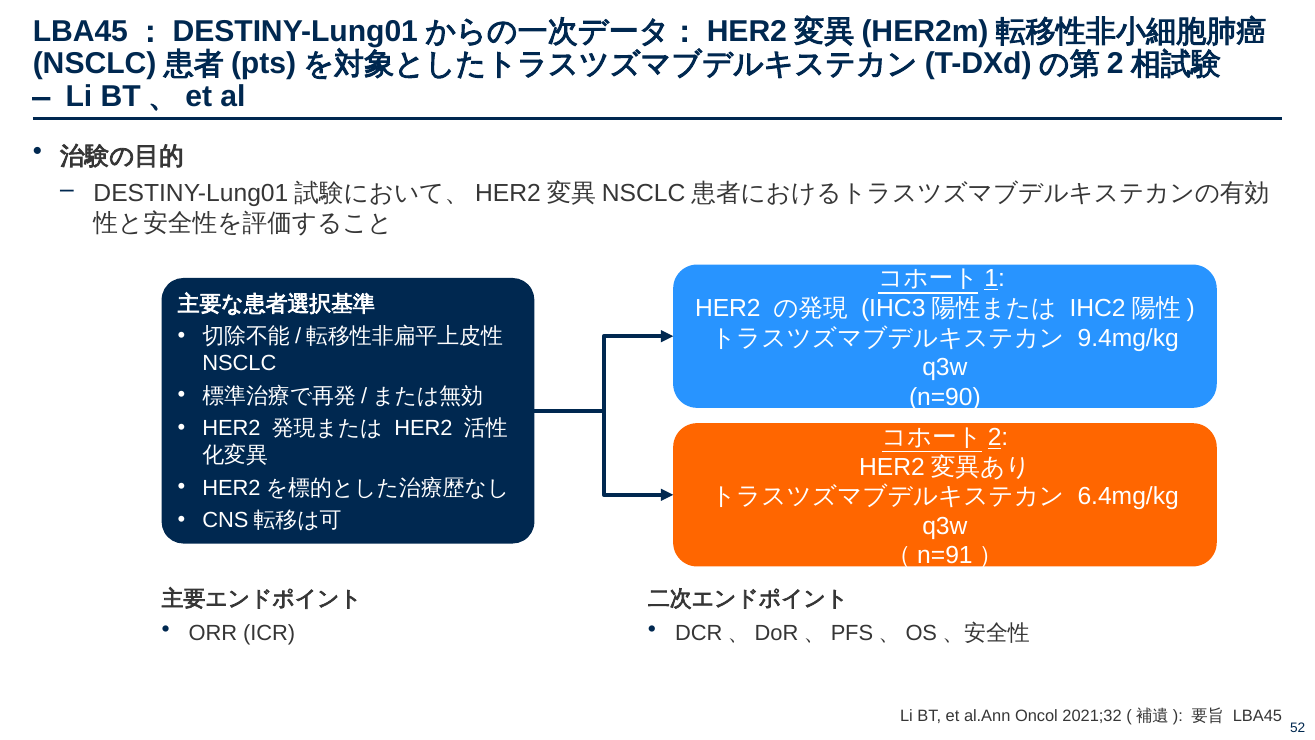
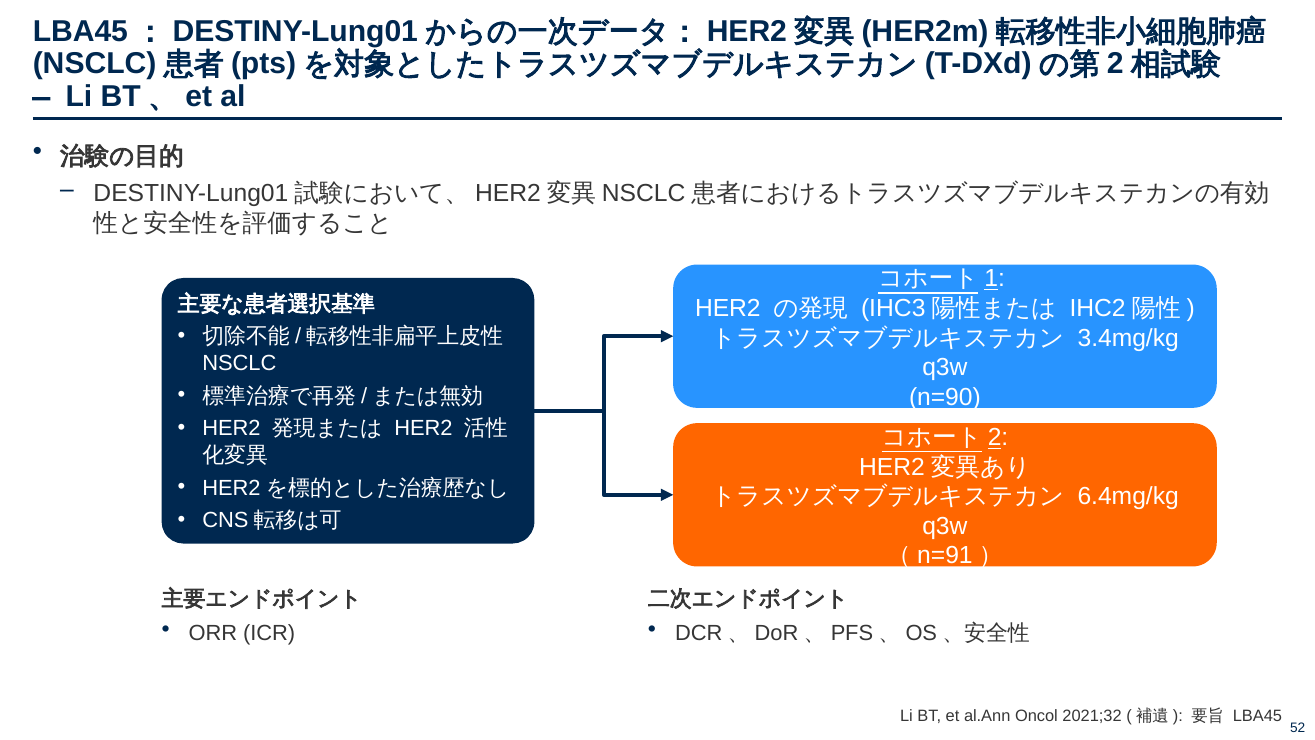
9.4mg/kg: 9.4mg/kg -> 3.4mg/kg
